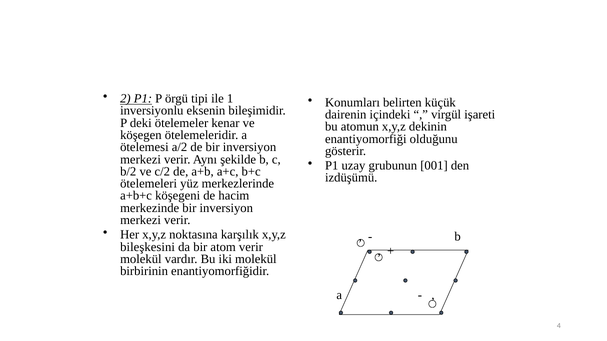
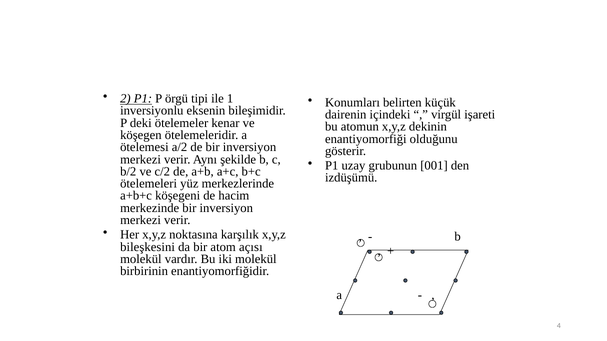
atom verir: verir -> açısı
